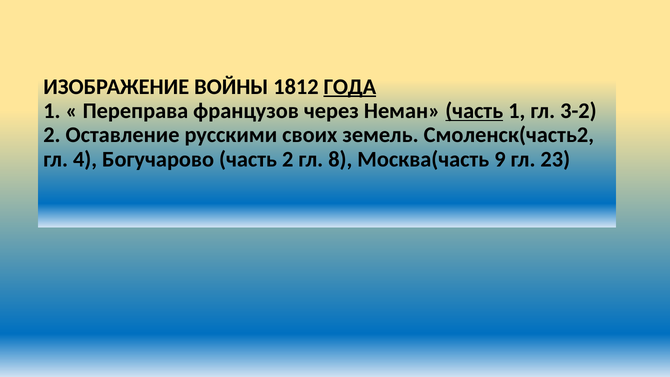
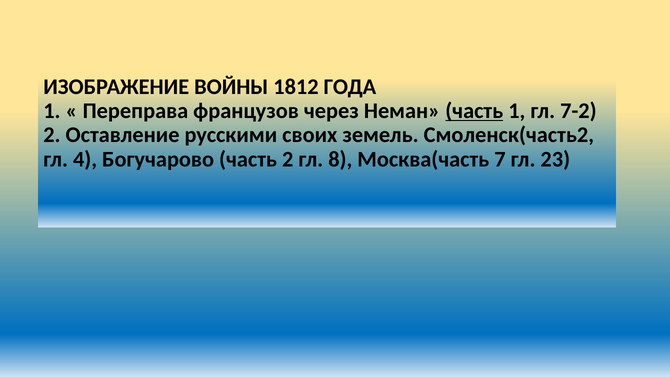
ГОДА underline: present -> none
3-2: 3-2 -> 7-2
9: 9 -> 7
